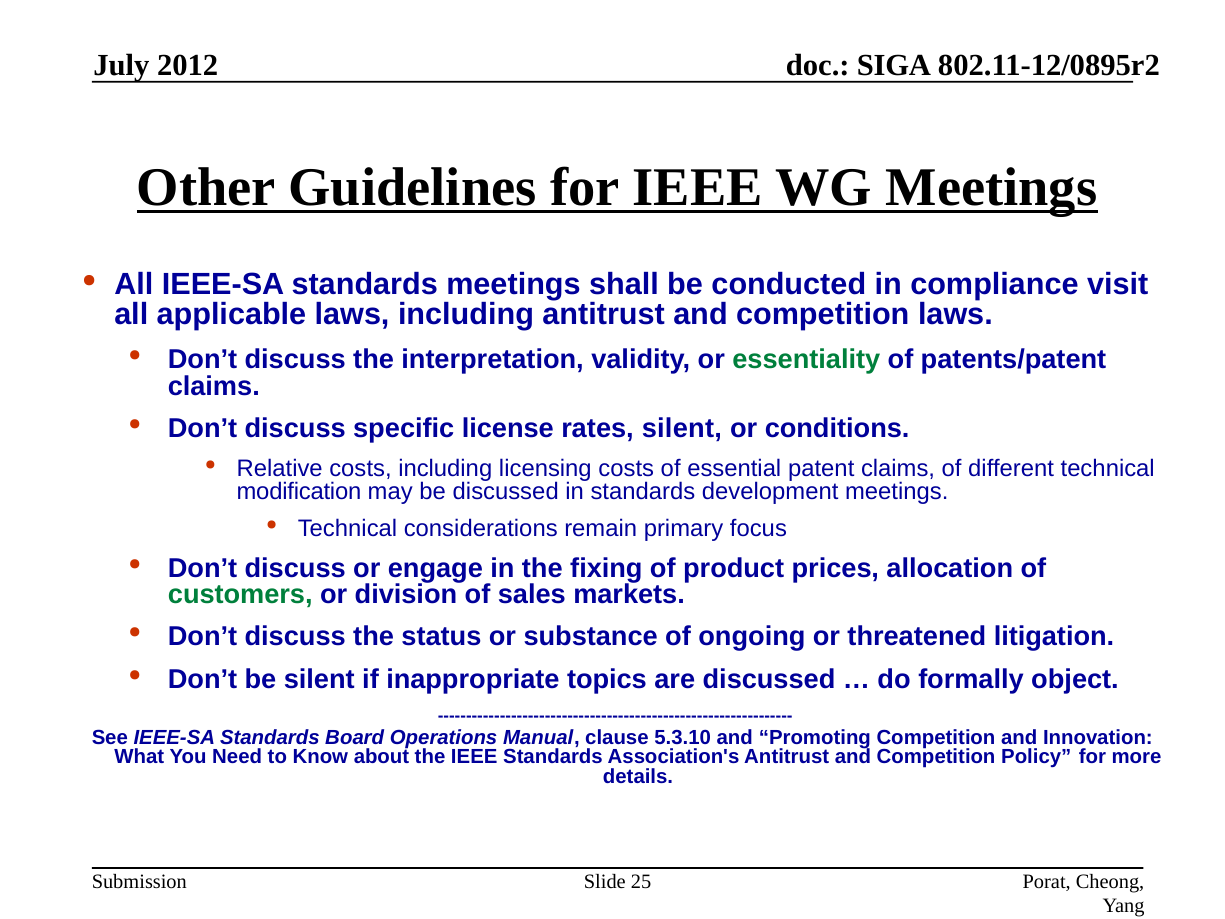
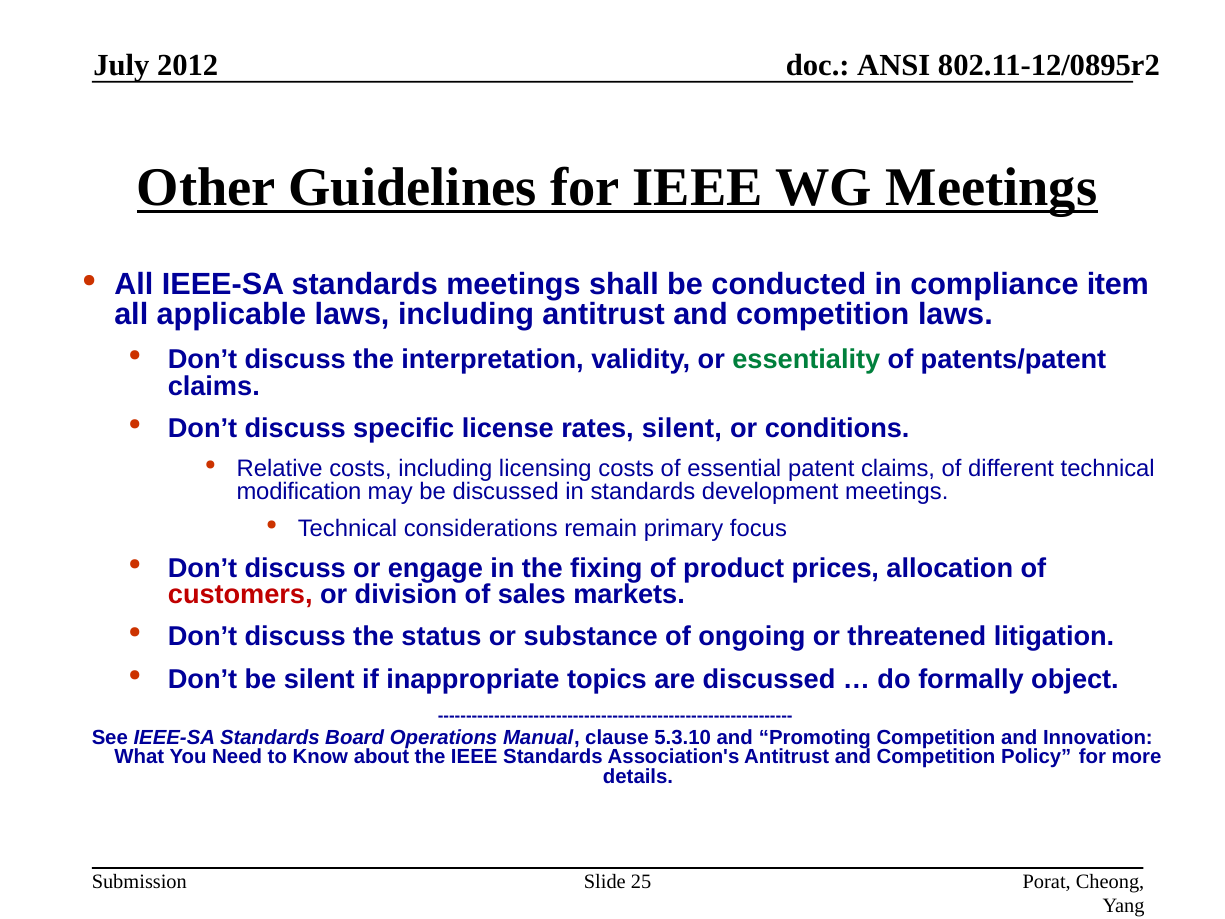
SIGA: SIGA -> ANSI
visit: visit -> item
customers colour: green -> red
